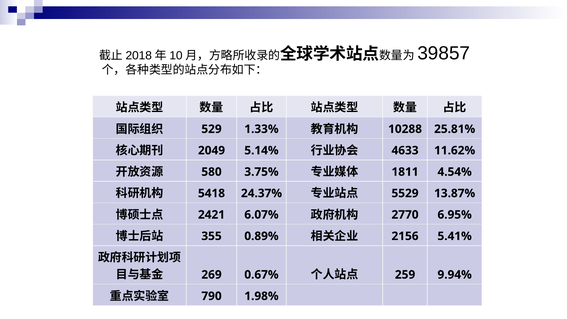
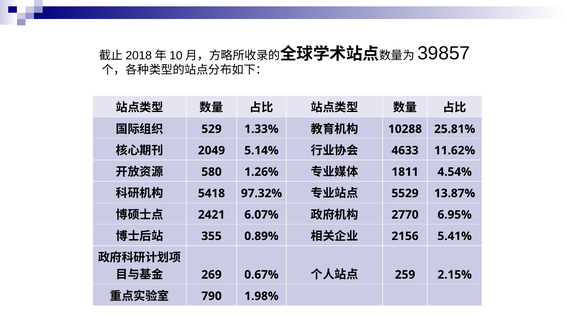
3.75%: 3.75% -> 1.26%
24.37%: 24.37% -> 97.32%
9.94%: 9.94% -> 2.15%
